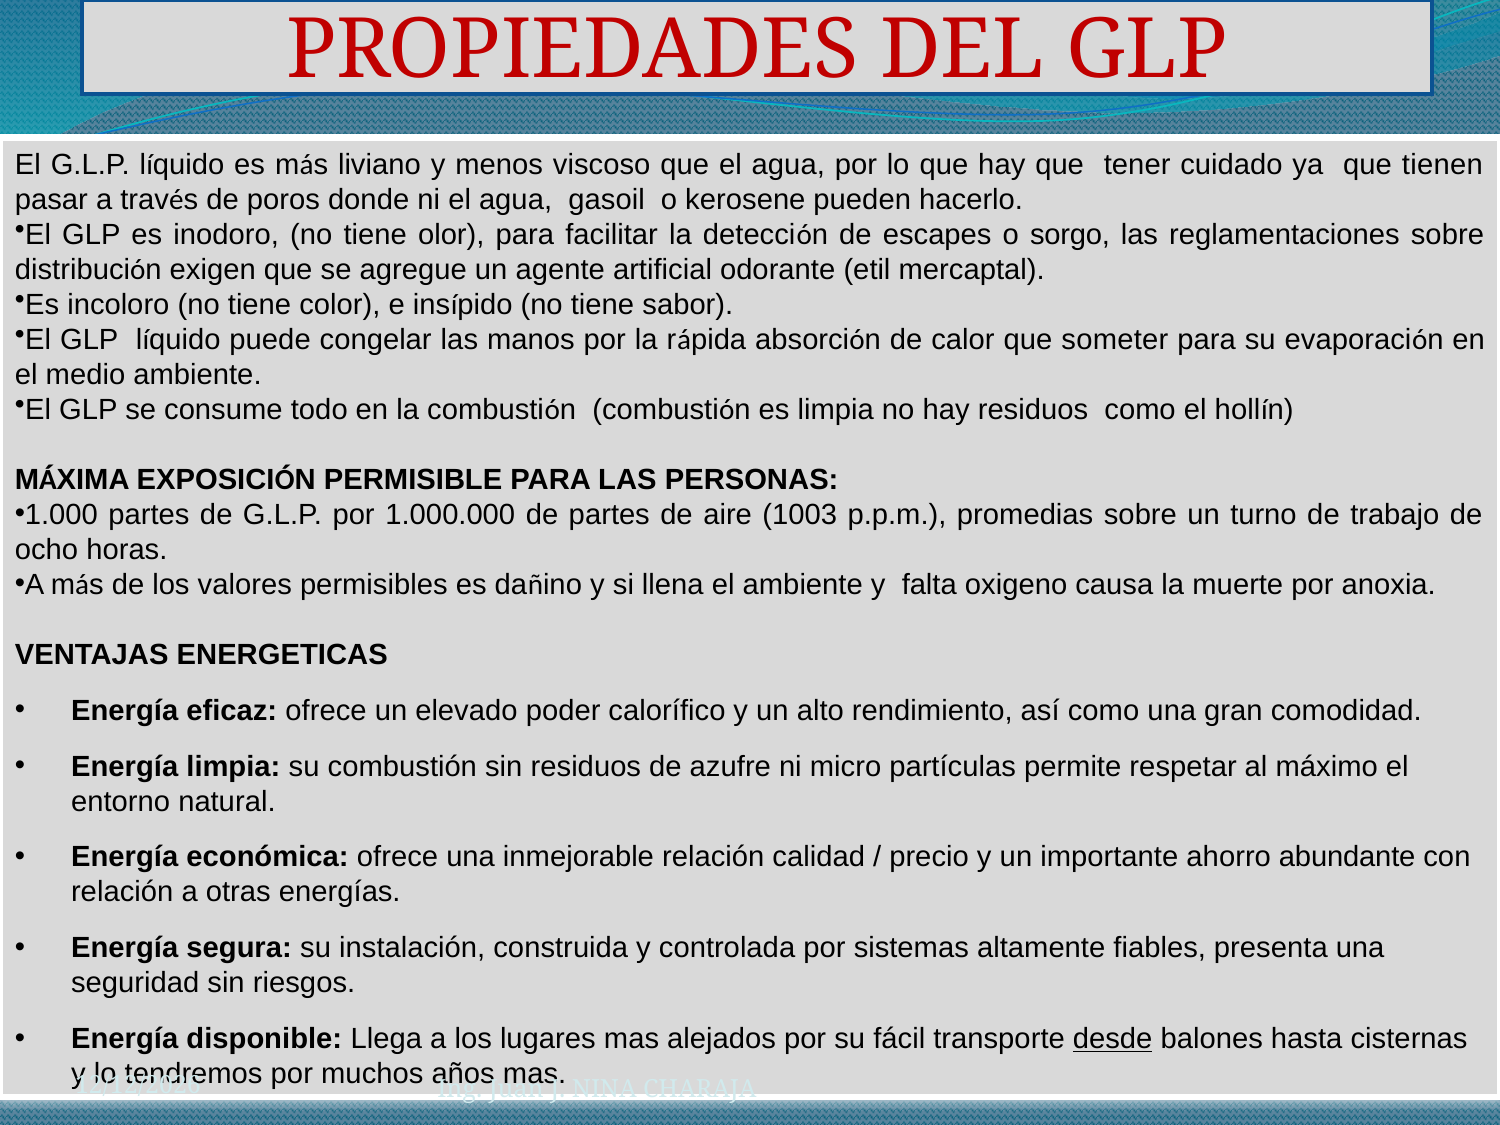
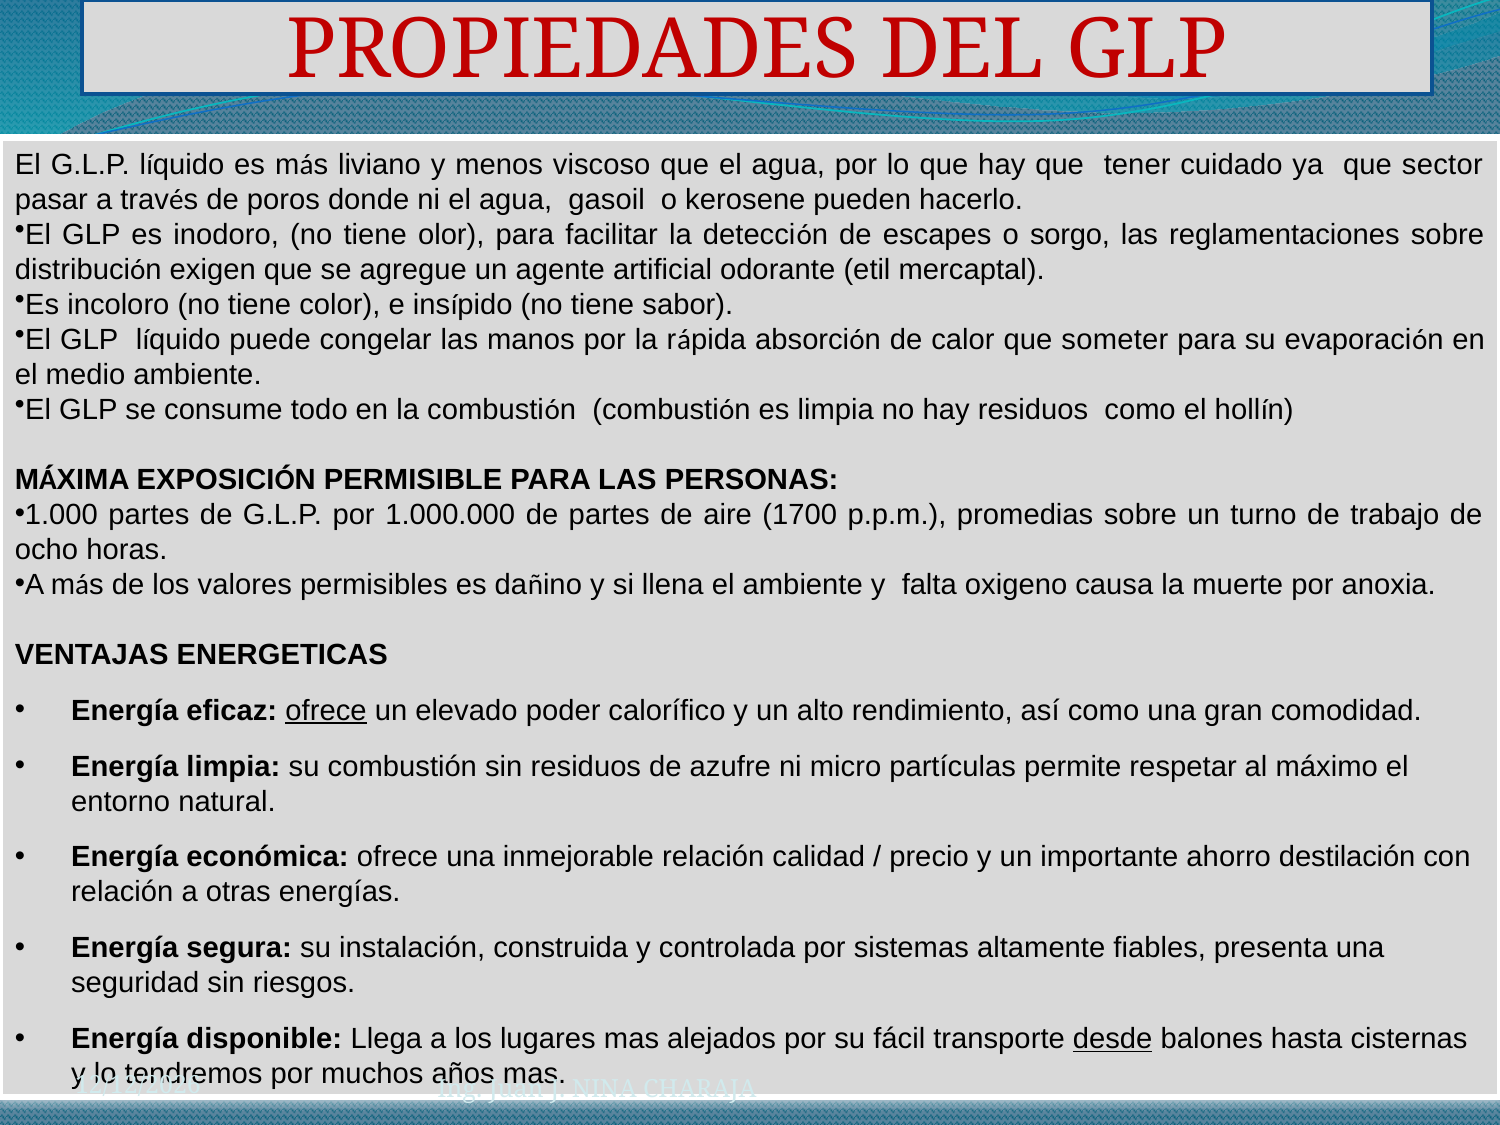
tienen: tienen -> sector
1003: 1003 -> 1700
ofrece at (326, 711) underline: none -> present
abundante: abundante -> destilación
